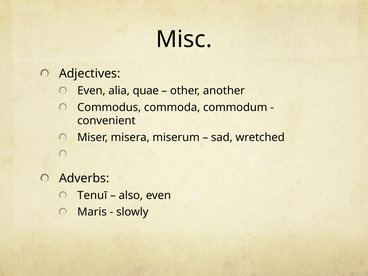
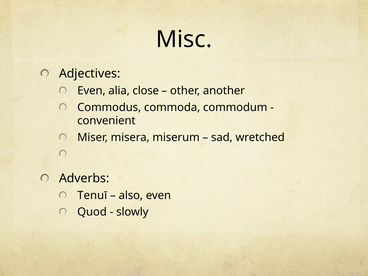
quae: quae -> close
Maris: Maris -> Quod
